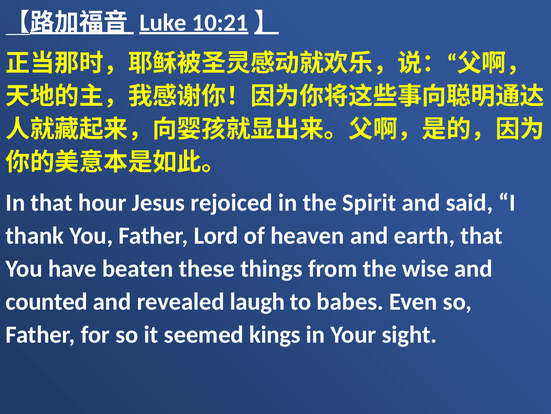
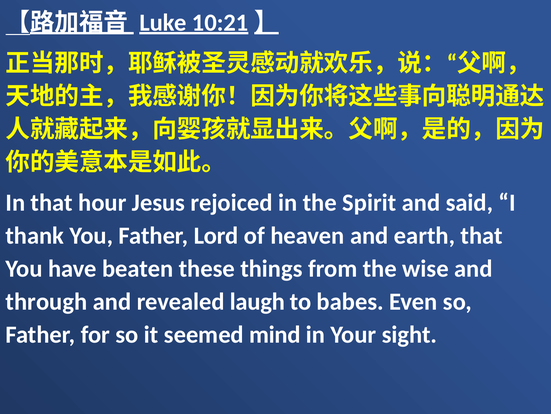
counted: counted -> through
kings: kings -> mind
